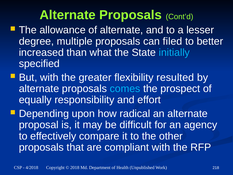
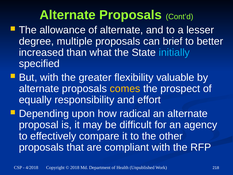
filed: filed -> brief
resulted: resulted -> valuable
comes colour: light blue -> yellow
